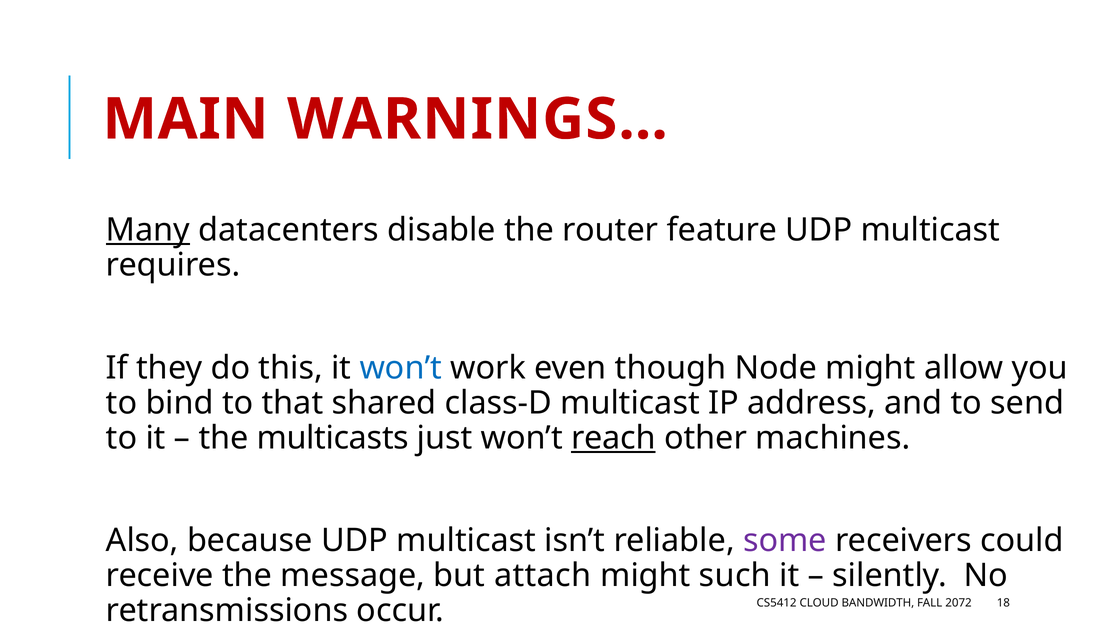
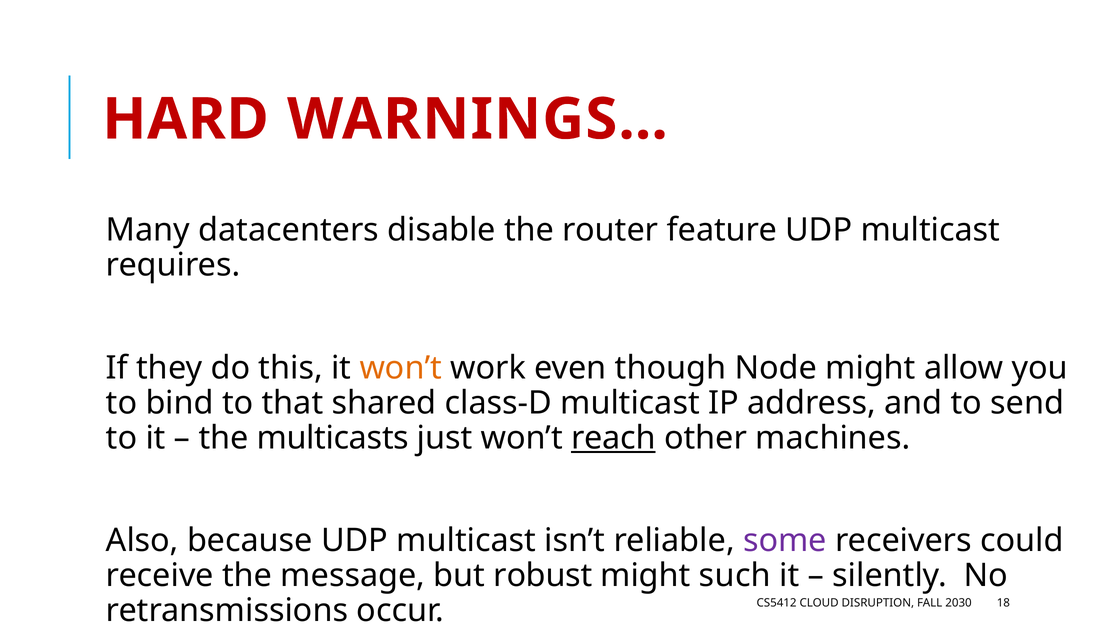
MAIN: MAIN -> HARD
Many underline: present -> none
won’t at (401, 368) colour: blue -> orange
attach: attach -> robust
BANDWIDTH: BANDWIDTH -> DISRUPTION
2072: 2072 -> 2030
